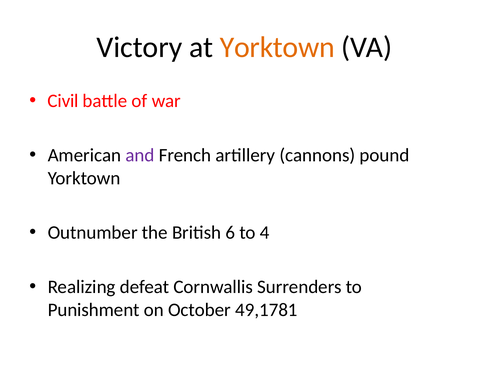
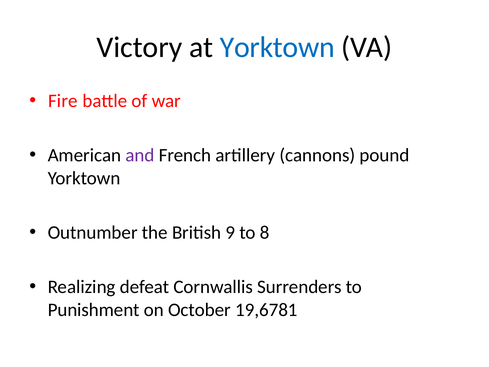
Yorktown at (277, 47) colour: orange -> blue
Civil: Civil -> Fire
6: 6 -> 9
4: 4 -> 8
49,1781: 49,1781 -> 19,6781
